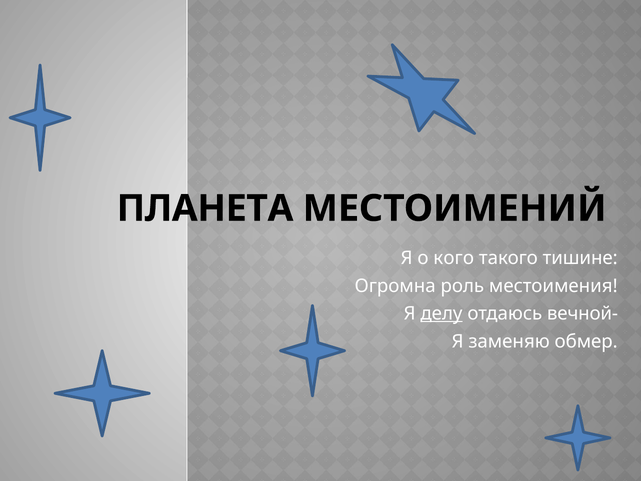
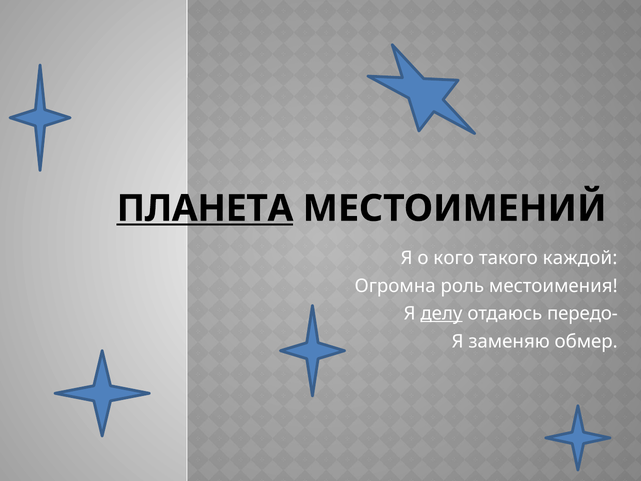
ПЛАНЕТА underline: none -> present
тишине: тишине -> каждой
вечной-: вечной- -> передо-
